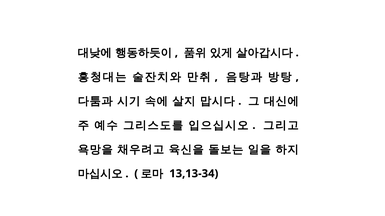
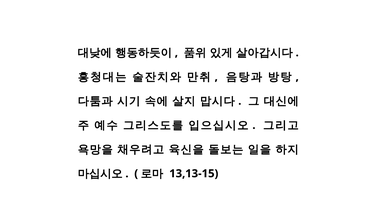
13,13-34: 13,13-34 -> 13,13-15
